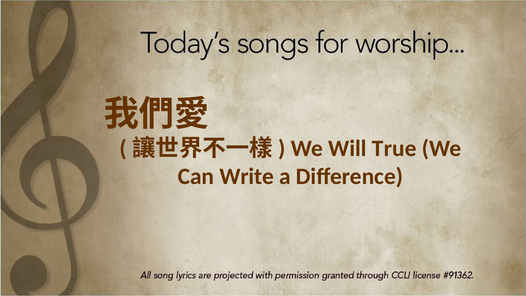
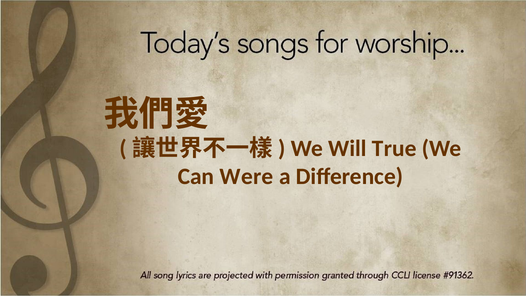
Write: Write -> Were
